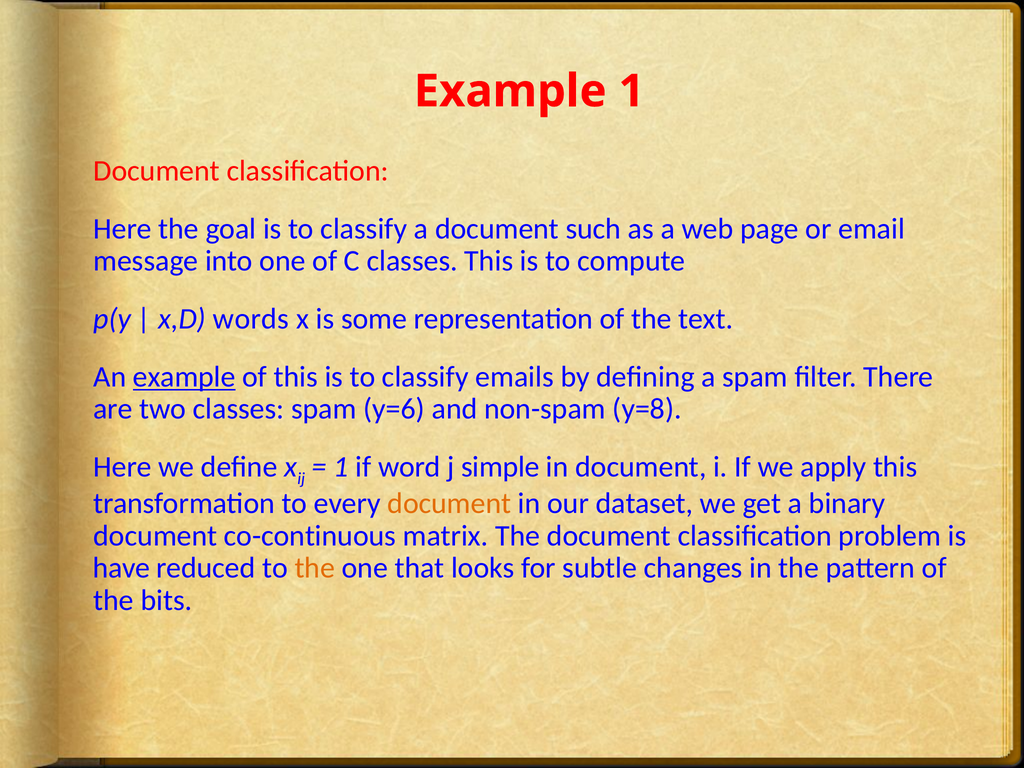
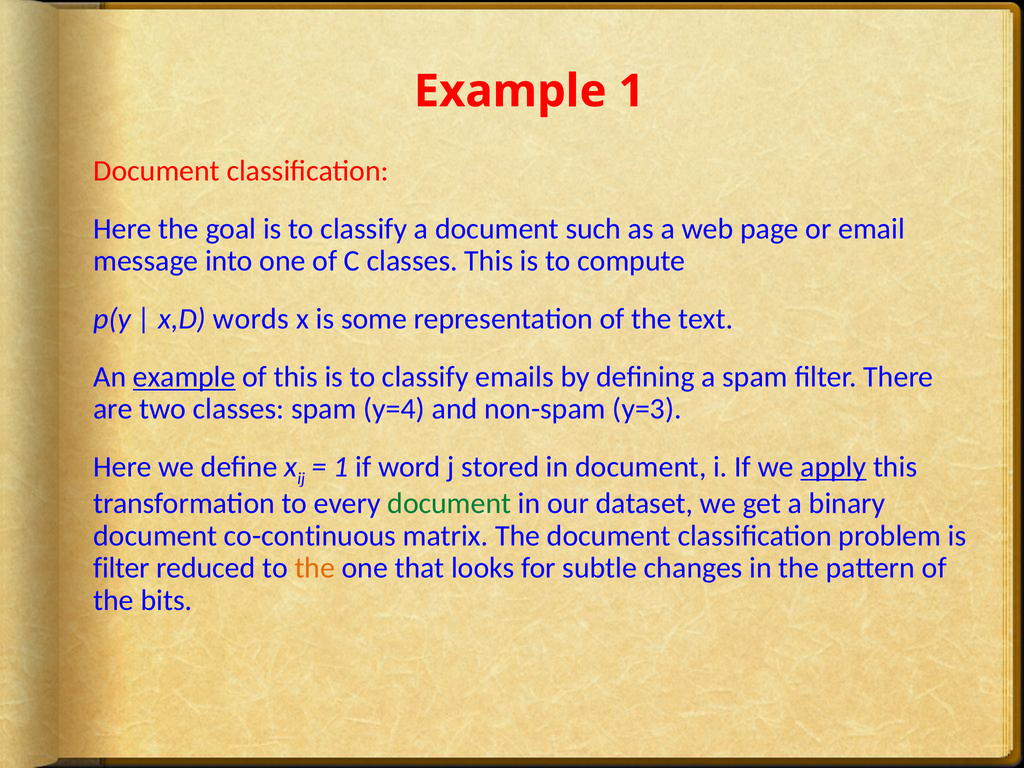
y=6: y=6 -> y=4
y=8: y=8 -> y=3
simple: simple -> stored
apply underline: none -> present
document at (449, 503) colour: orange -> green
have at (122, 568): have -> filter
